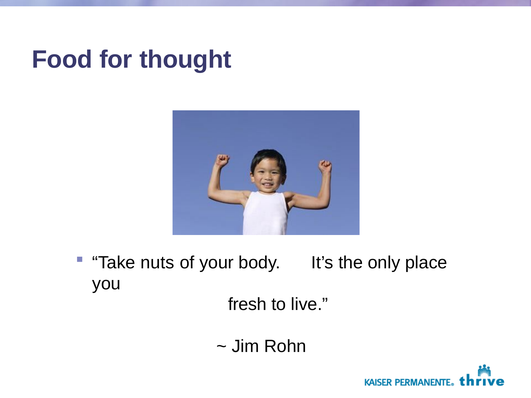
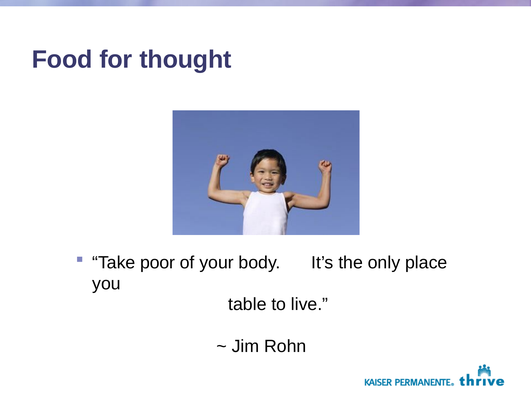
nuts: nuts -> poor
fresh: fresh -> table
